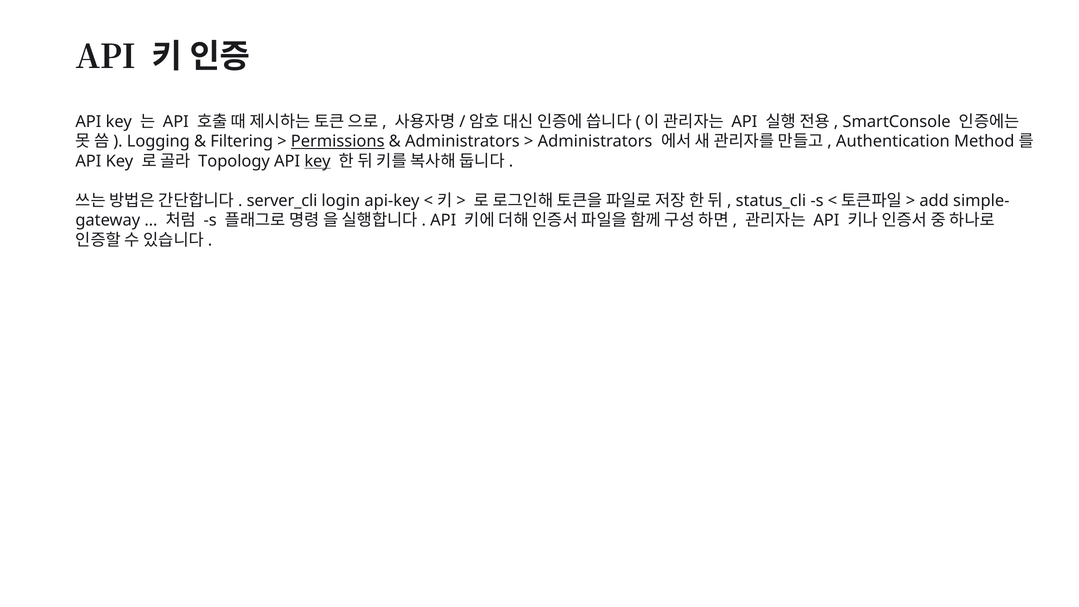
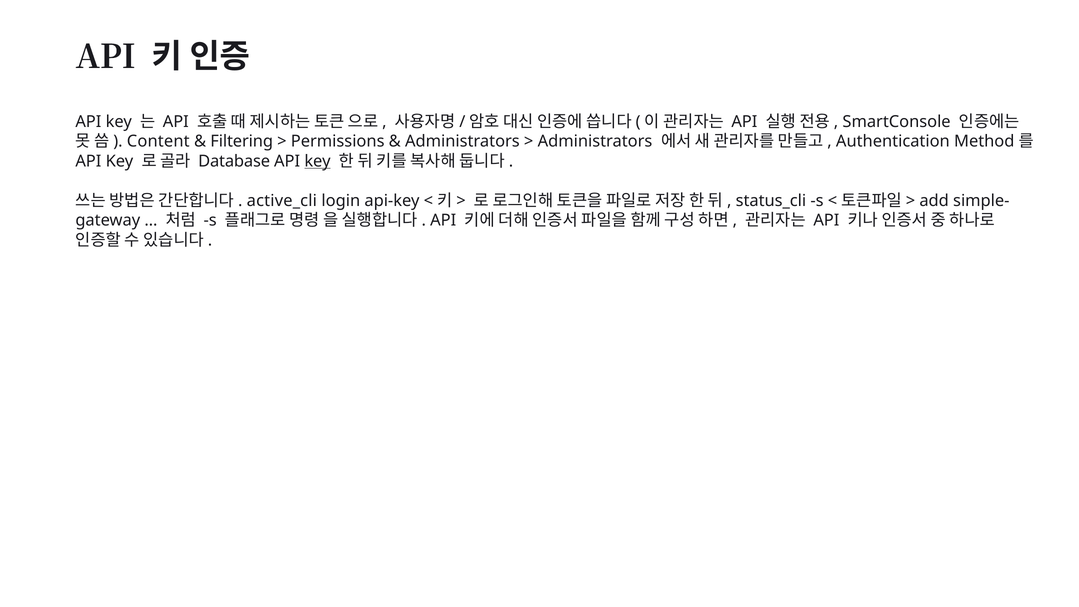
Logging: Logging -> Content
Permissions underline: present -> none
Topology: Topology -> Database
server_cli: server_cli -> active_cli
